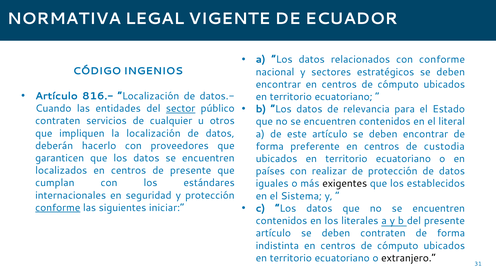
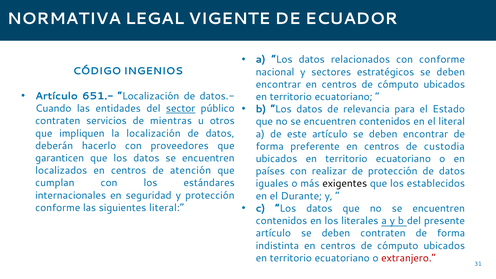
816.-: 816.- -> 651.-
cualquier: cualquier -> mientras
de presente: presente -> atención
Sistema: Sistema -> Durante
conforme at (58, 208) underline: present -> none
siguientes iniciar: iniciar -> literal
extranjero colour: black -> red
